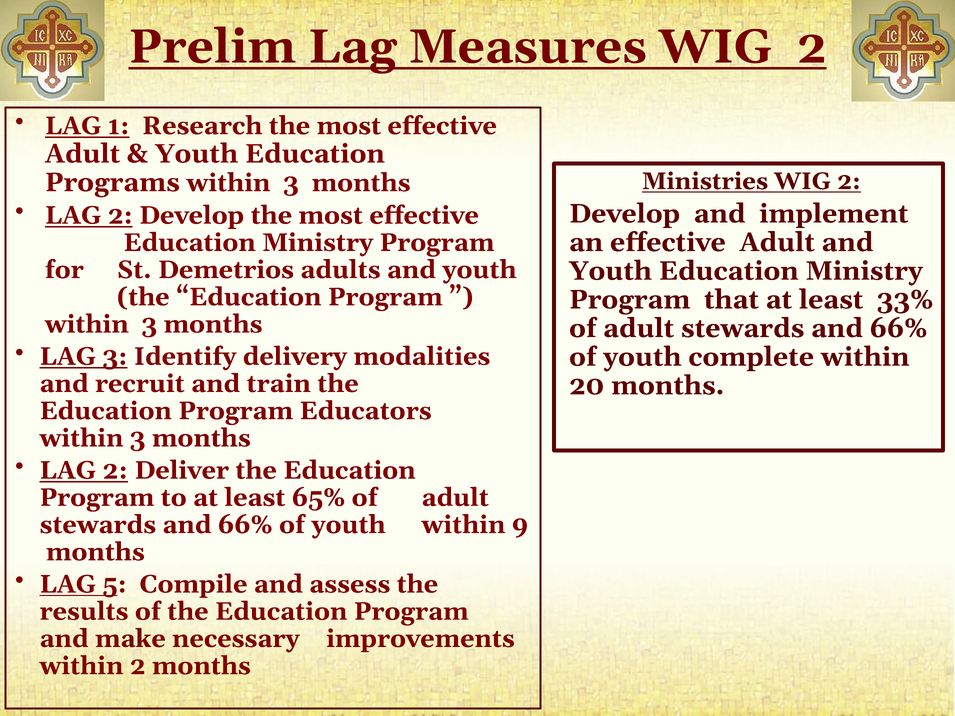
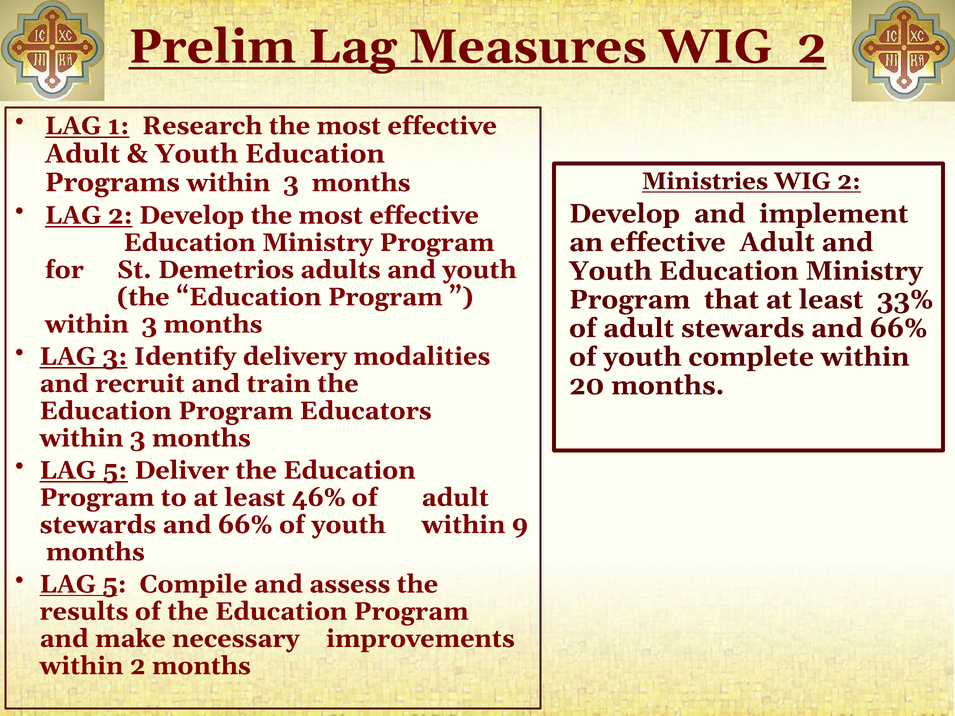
2 at (115, 471): 2 -> 5
65%: 65% -> 46%
